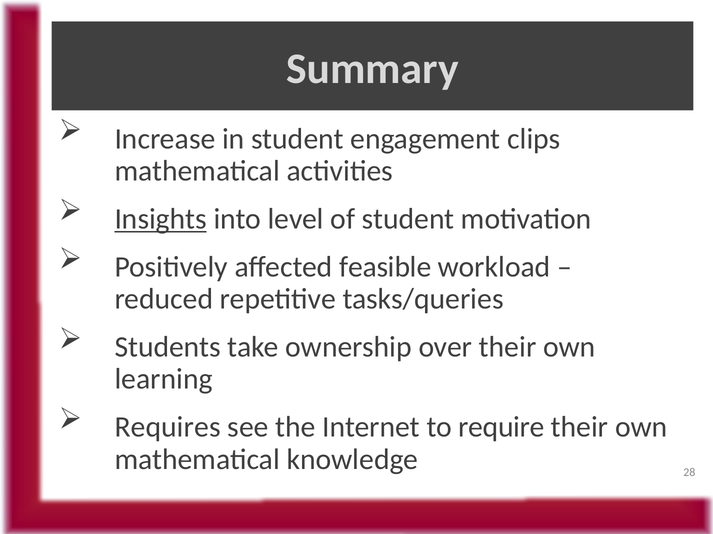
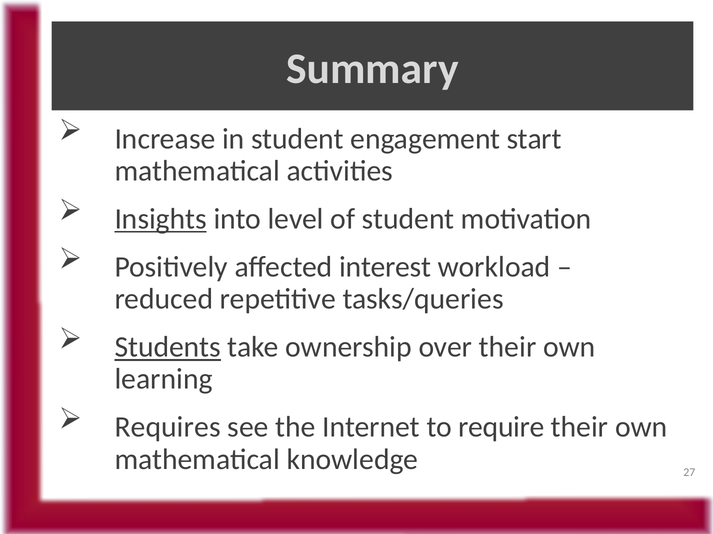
clips: clips -> start
feasible: feasible -> interest
Students underline: none -> present
28: 28 -> 27
